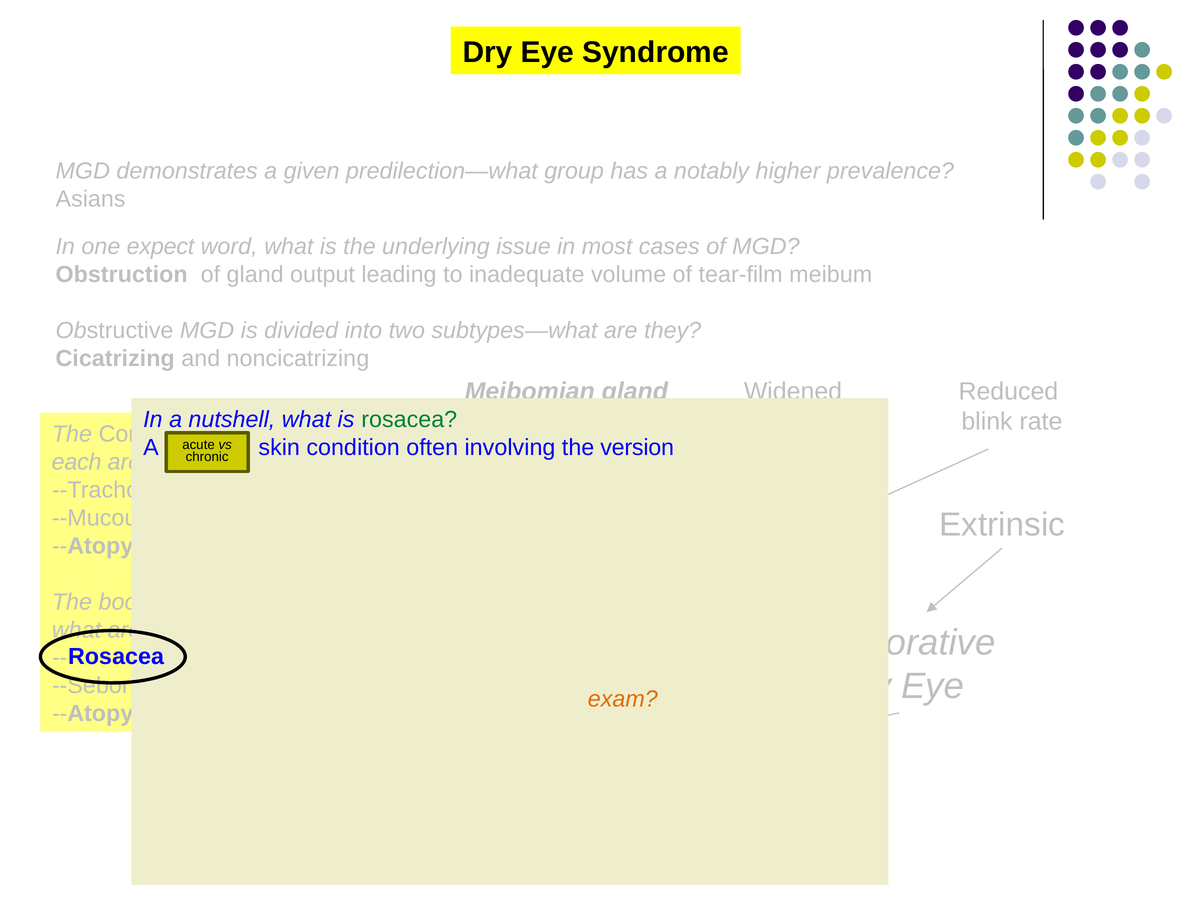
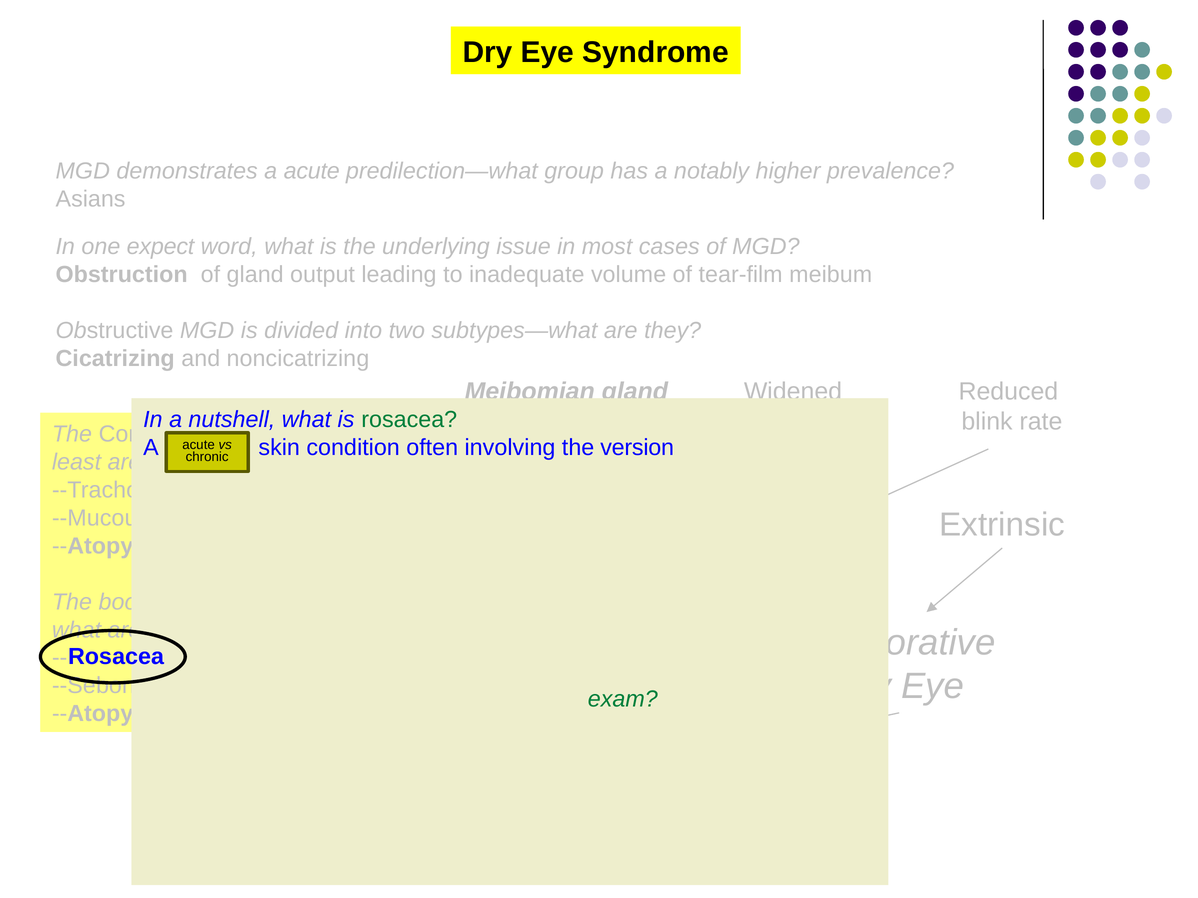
a given: given -> acute
each: each -> least
exam colour: orange -> green
